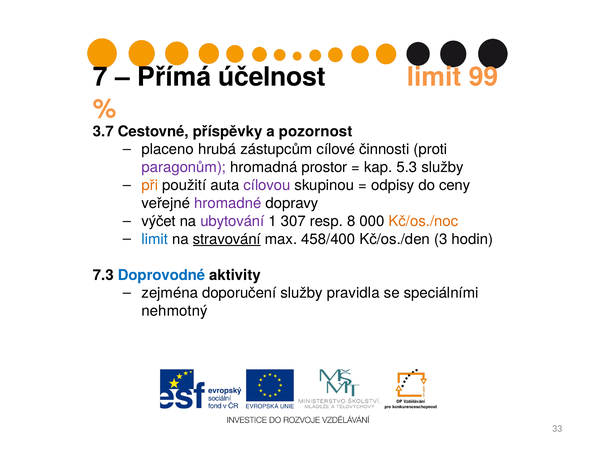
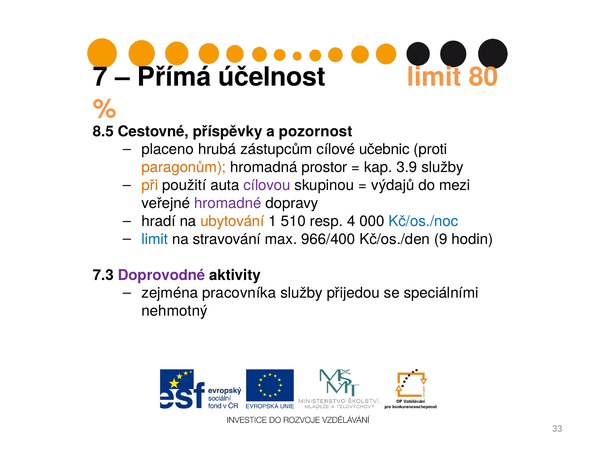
99: 99 -> 80
3.7: 3.7 -> 8.5
činnosti: činnosti -> učebnic
paragonům colour: purple -> orange
5.3: 5.3 -> 3.9
odpisy: odpisy -> výdajů
ceny: ceny -> mezi
výčet: výčet -> hradí
ubytování colour: purple -> orange
307: 307 -> 510
8: 8 -> 4
Kč/os./noc colour: orange -> blue
stravování underline: present -> none
458/400: 458/400 -> 966/400
3: 3 -> 9
Doprovodné colour: blue -> purple
doporučení: doporučení -> pracovníka
pravidla: pravidla -> přijedou
